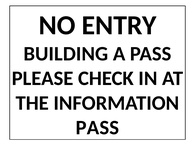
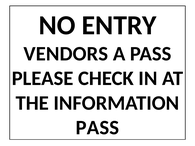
BUILDING: BUILDING -> VENDORS
